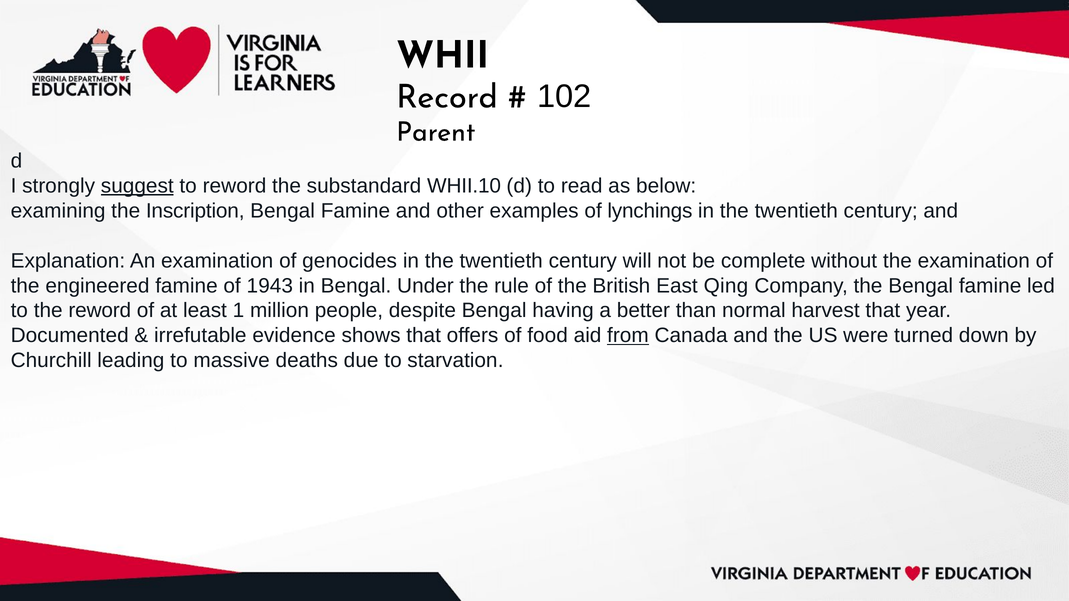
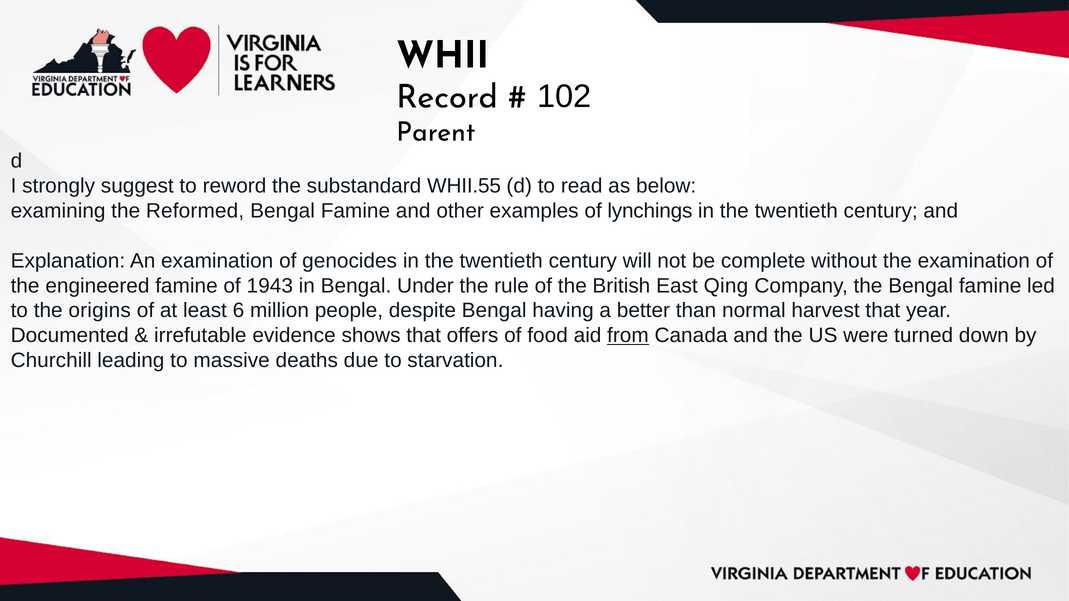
suggest underline: present -> none
WHII.10: WHII.10 -> WHII.55
Inscription: Inscription -> Reformed
the reword: reword -> origins
1: 1 -> 6
